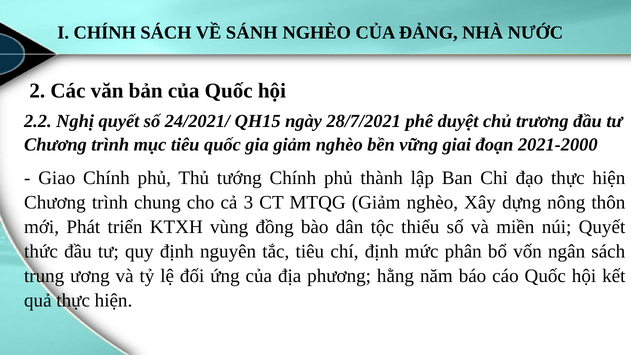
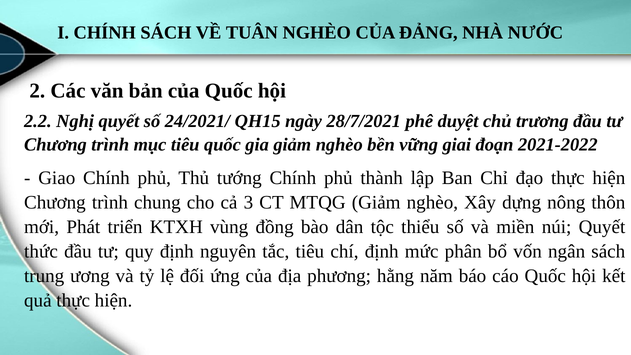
SÁNH: SÁNH -> TUÂN
2021-2000: 2021-2000 -> 2021-2022
